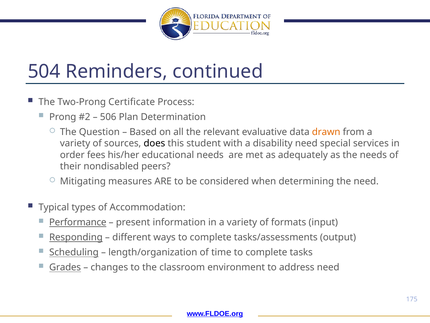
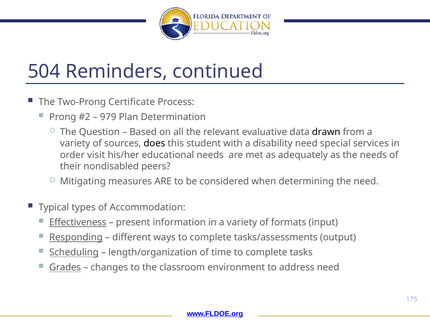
506: 506 -> 979
drawn colour: orange -> black
fees: fees -> visit
Performance: Performance -> Effectiveness
